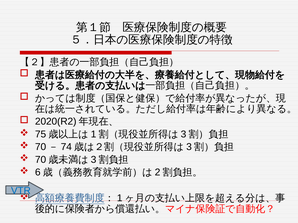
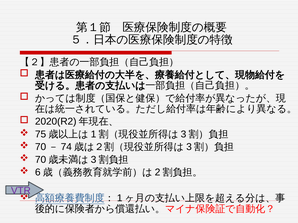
VTR colour: blue -> purple
